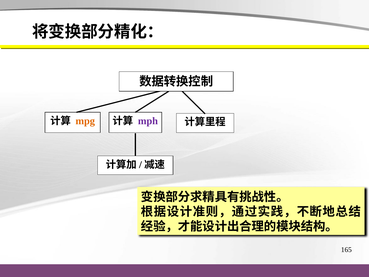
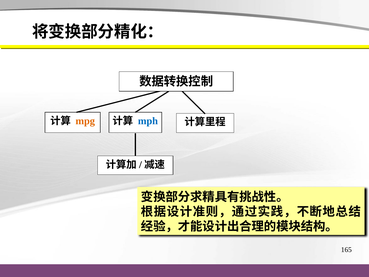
mph colour: purple -> blue
